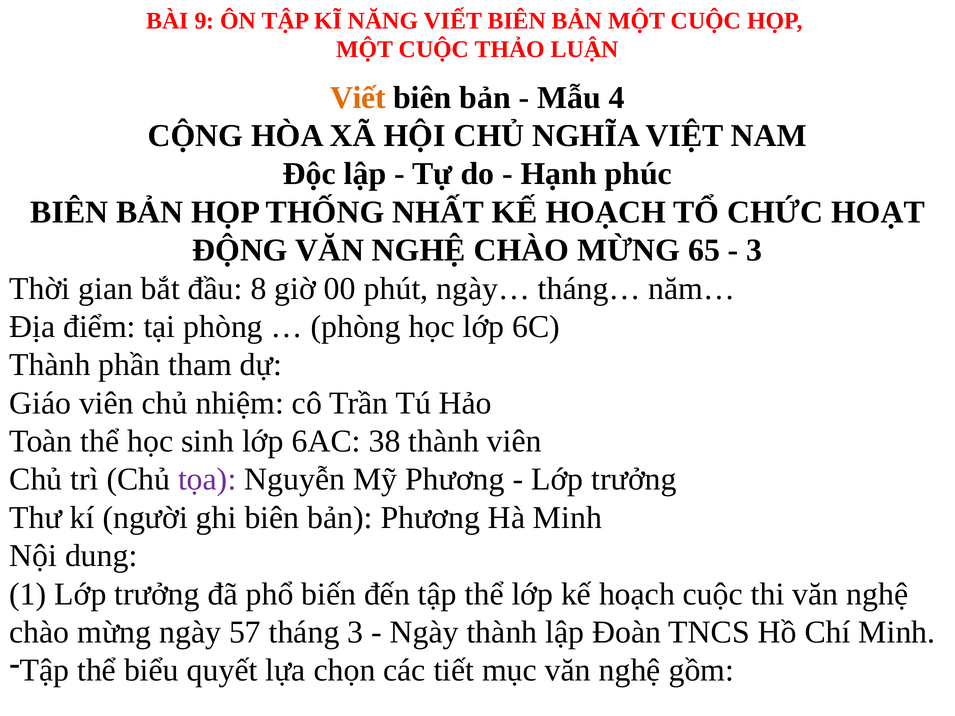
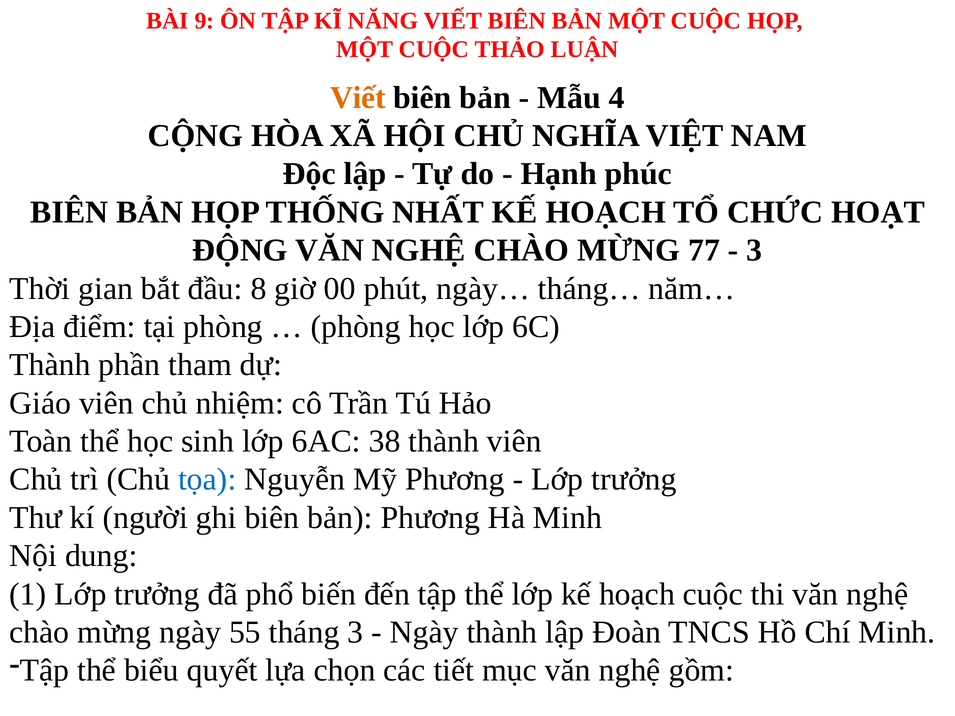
65: 65 -> 77
tọa colour: purple -> blue
57: 57 -> 55
